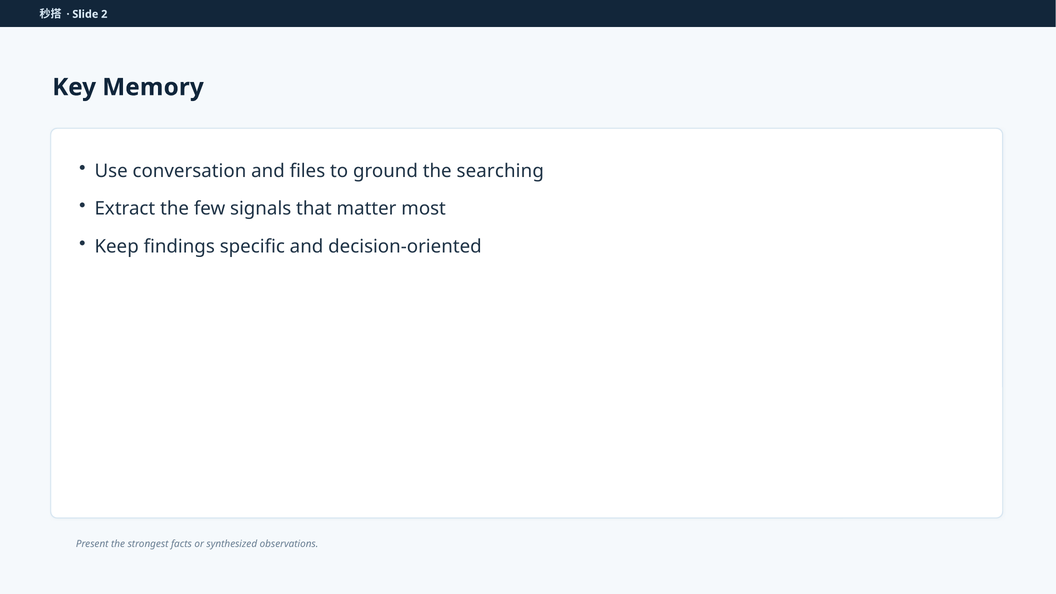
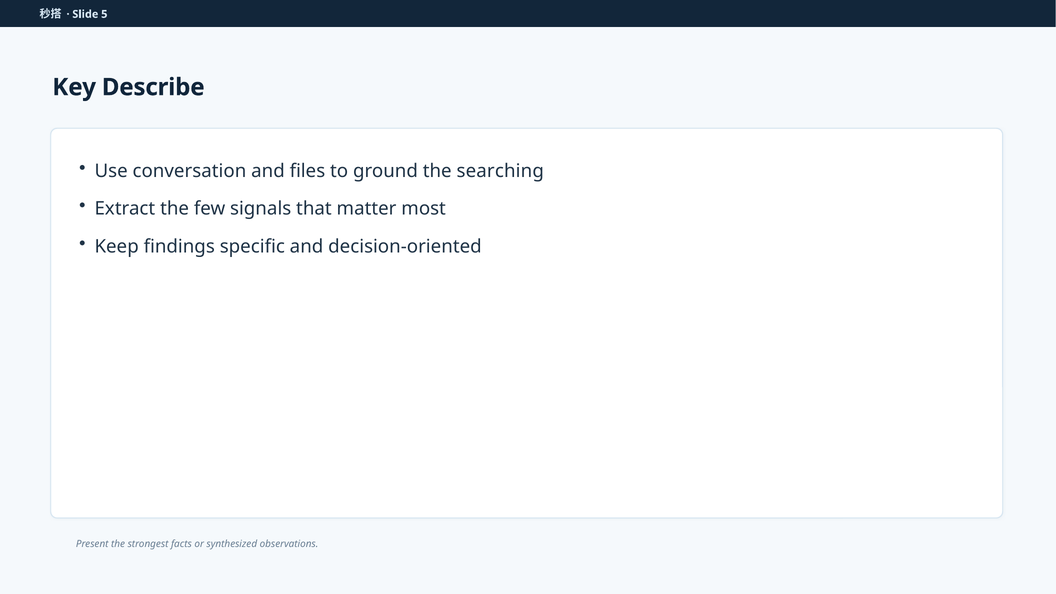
2: 2 -> 5
Memory: Memory -> Describe
